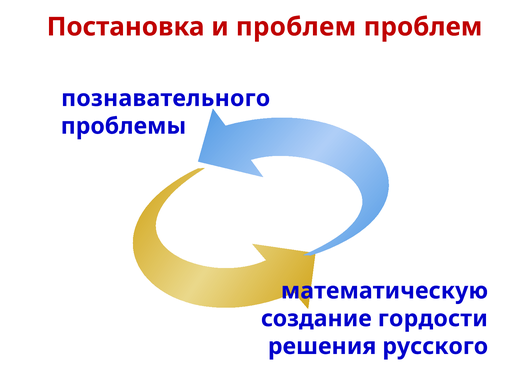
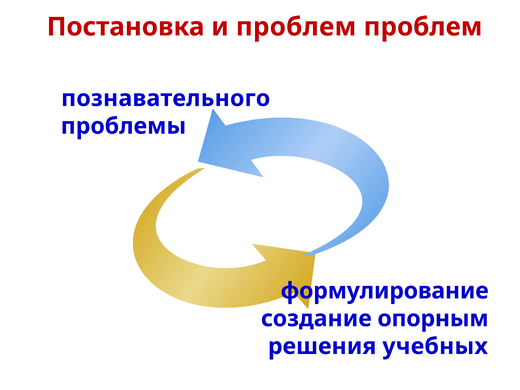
математическую: математическую -> формулирование
гордости: гордости -> опорным
русского: русского -> учебных
